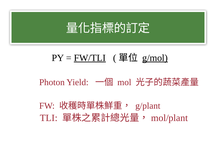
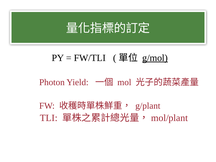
FW/TLI underline: present -> none
